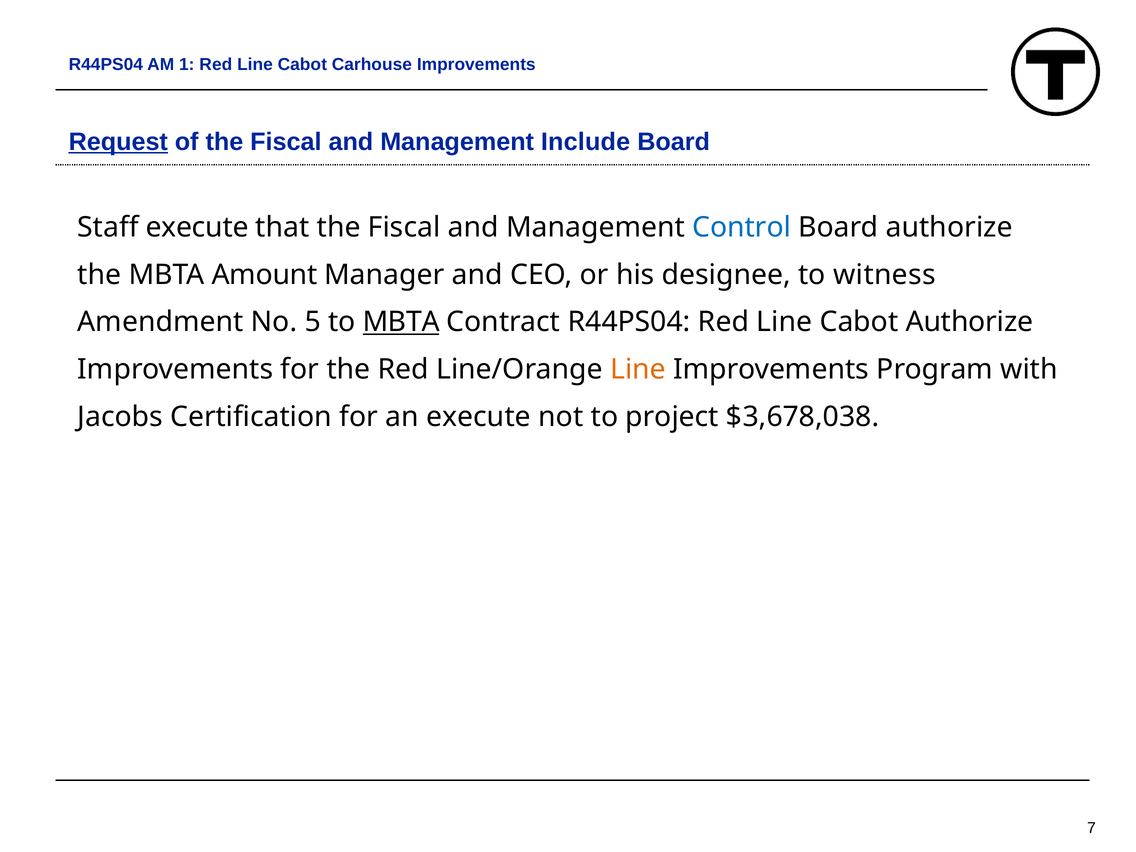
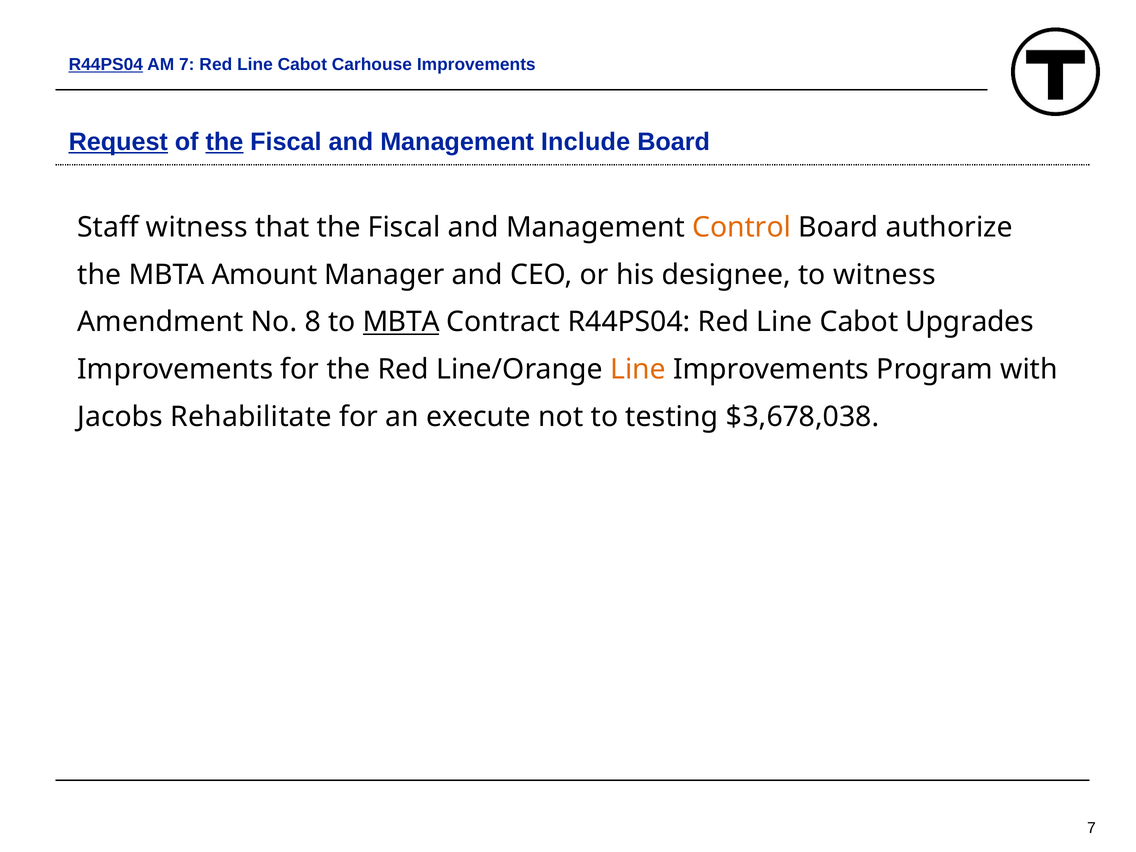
R44PS04 at (106, 65) underline: none -> present
AM 1: 1 -> 7
the at (224, 142) underline: none -> present
Staff execute: execute -> witness
Control colour: blue -> orange
5: 5 -> 8
Cabot Authorize: Authorize -> Upgrades
Certification: Certification -> Rehabilitate
project: project -> testing
